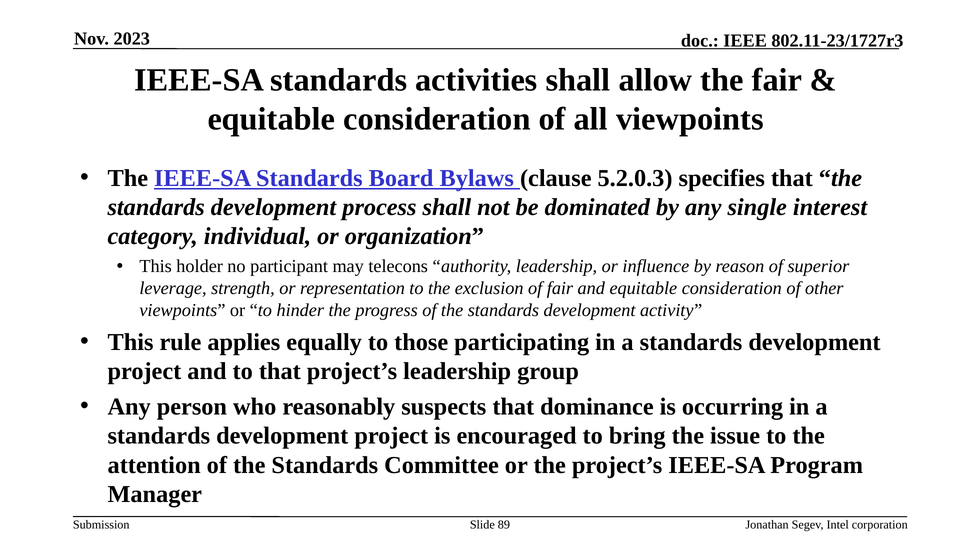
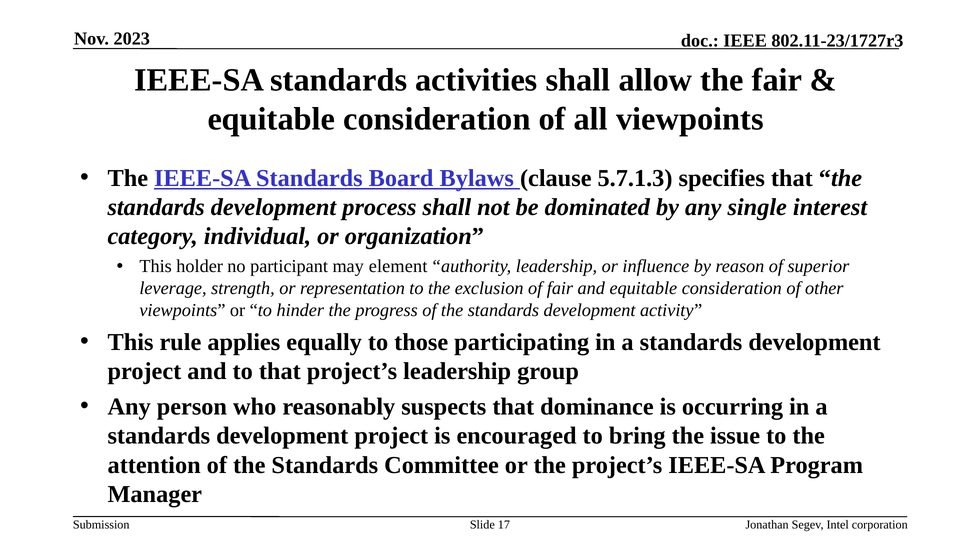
5.2.0.3: 5.2.0.3 -> 5.7.1.3
telecons: telecons -> element
89: 89 -> 17
